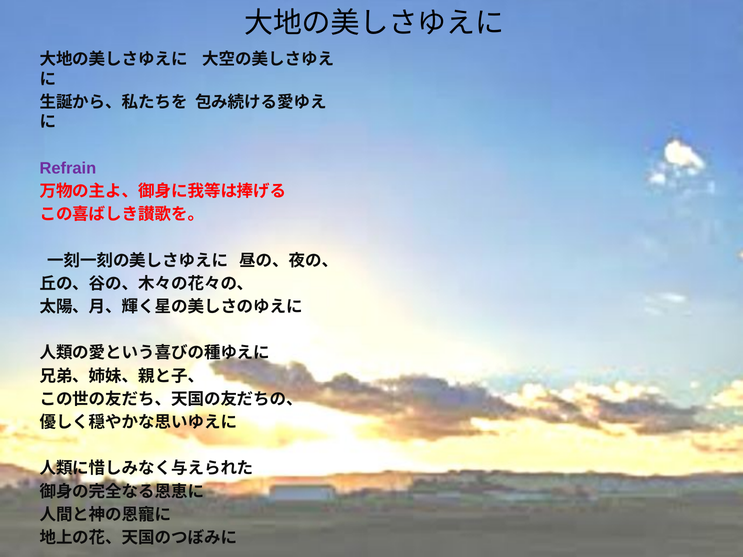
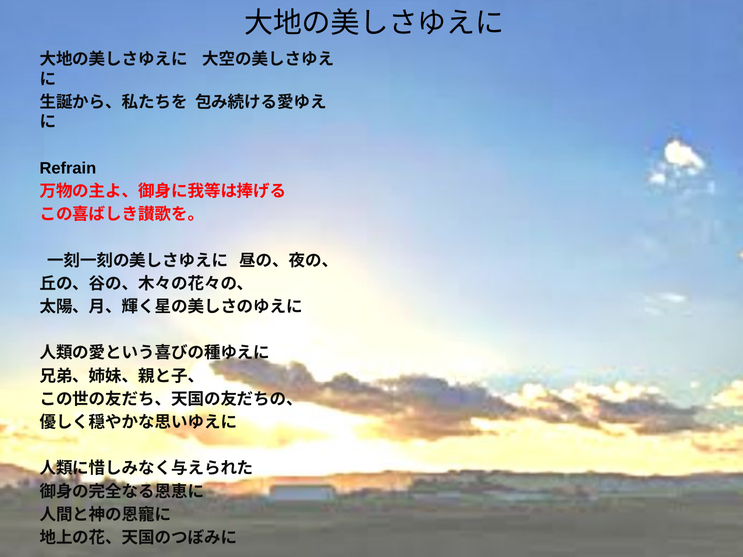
Refrain colour: purple -> black
